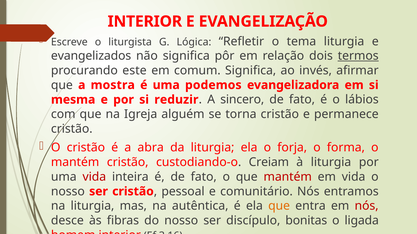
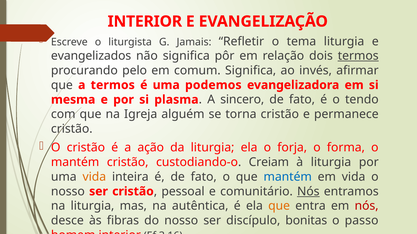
Lógica: Lógica -> Jamais
este: este -> pelo
a mostra: mostra -> termos
reduzir: reduzir -> plasma
lábios: lábios -> tendo
abra: abra -> ação
vida at (94, 177) colour: red -> orange
mantém at (288, 177) colour: red -> blue
Nós at (308, 192) underline: none -> present
ligada: ligada -> passo
